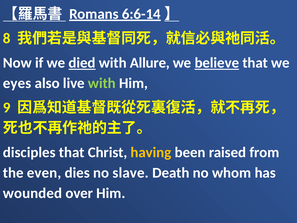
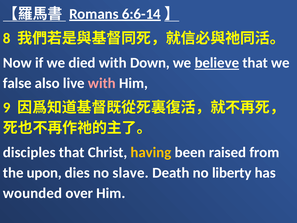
died underline: present -> none
Allure: Allure -> Down
eyes: eyes -> false
with at (102, 83) colour: light green -> pink
even: even -> upon
whom: whom -> liberty
